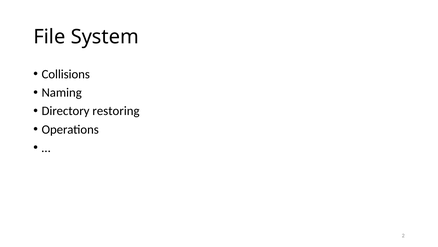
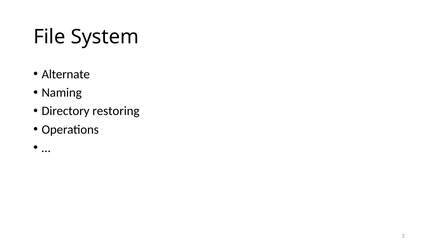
Collisions: Collisions -> Alternate
